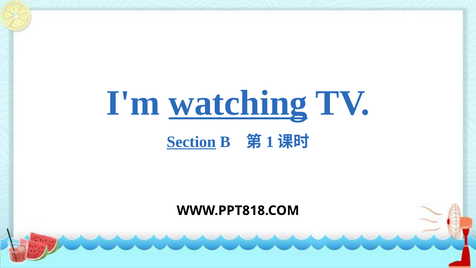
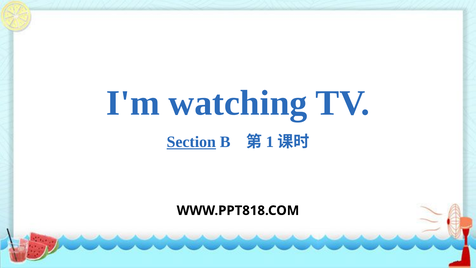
watching underline: present -> none
